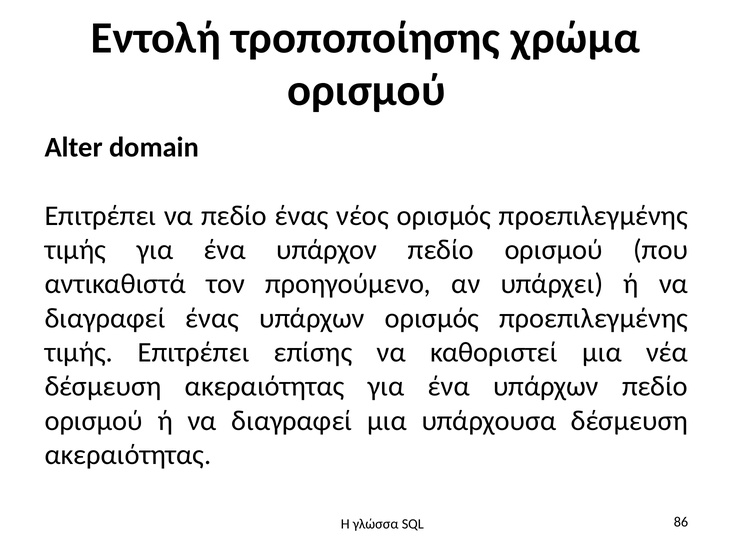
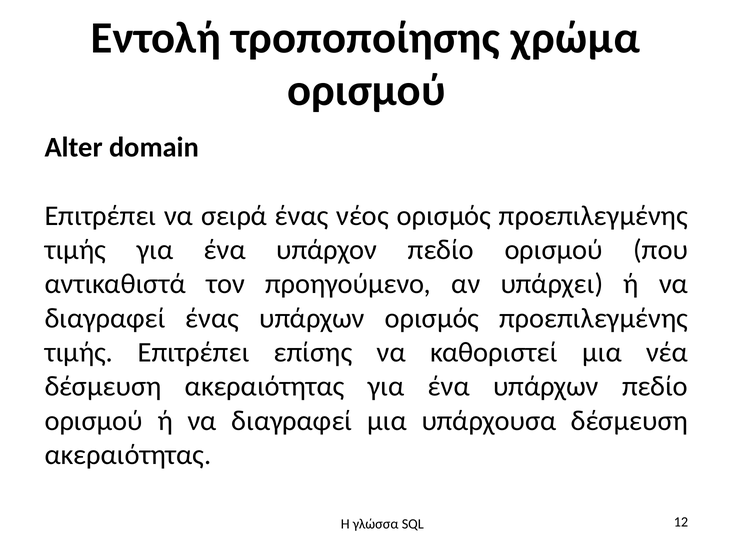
να πεδίο: πεδίο -> σειρά
86: 86 -> 12
